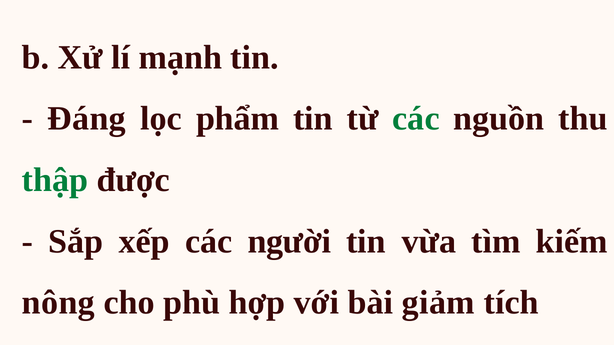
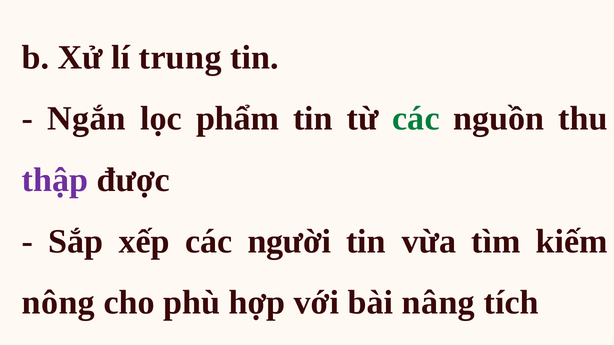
mạnh: mạnh -> trung
Đáng: Đáng -> Ngắn
thập colour: green -> purple
giảm: giảm -> nâng
